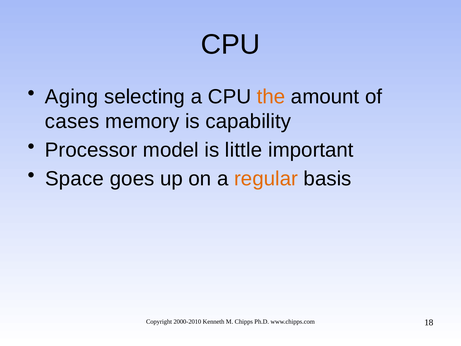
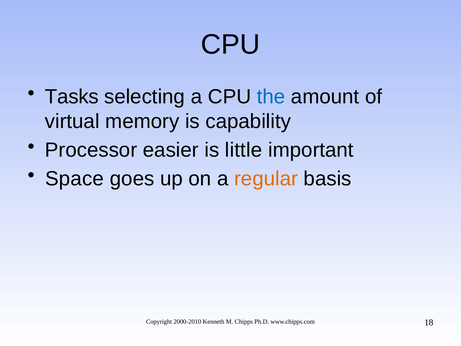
Aging: Aging -> Tasks
the colour: orange -> blue
cases: cases -> virtual
model: model -> easier
